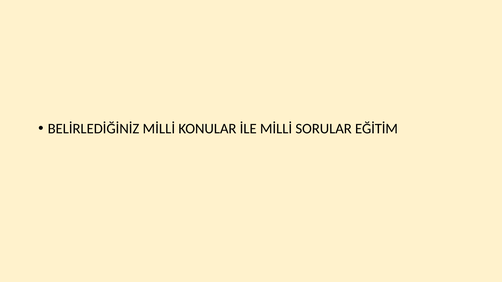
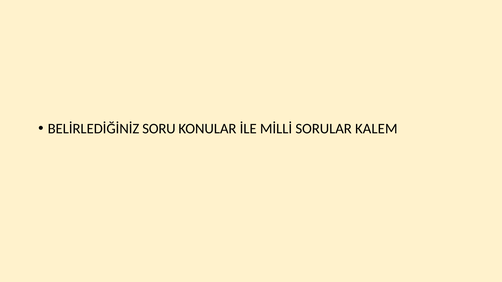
BELİRLEDİĞİNİZ MİLLİ: MİLLİ -> SORU
EĞİTİM: EĞİTİM -> KALEM
